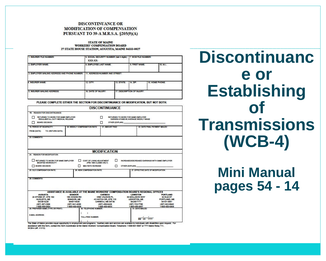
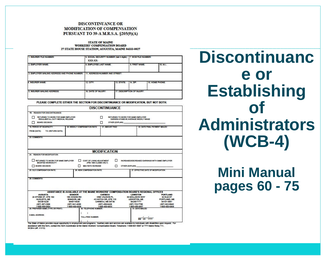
Transmissions: Transmissions -> Administrators
54: 54 -> 60
14: 14 -> 75
